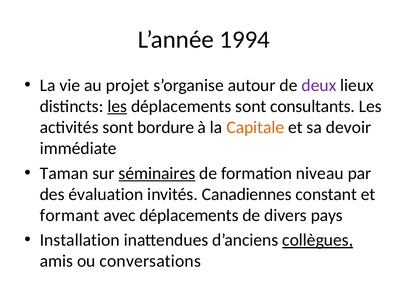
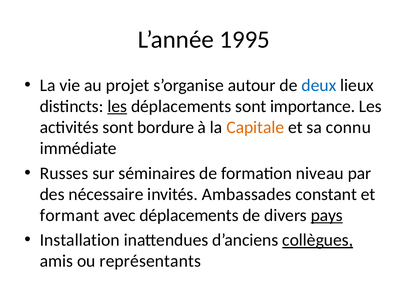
1994: 1994 -> 1995
deux colour: purple -> blue
consultants: consultants -> importance
devoir: devoir -> connu
Taman: Taman -> Russes
séminaires underline: present -> none
évaluation: évaluation -> nécessaire
Canadiennes: Canadiennes -> Ambassades
pays underline: none -> present
conversations: conversations -> représentants
